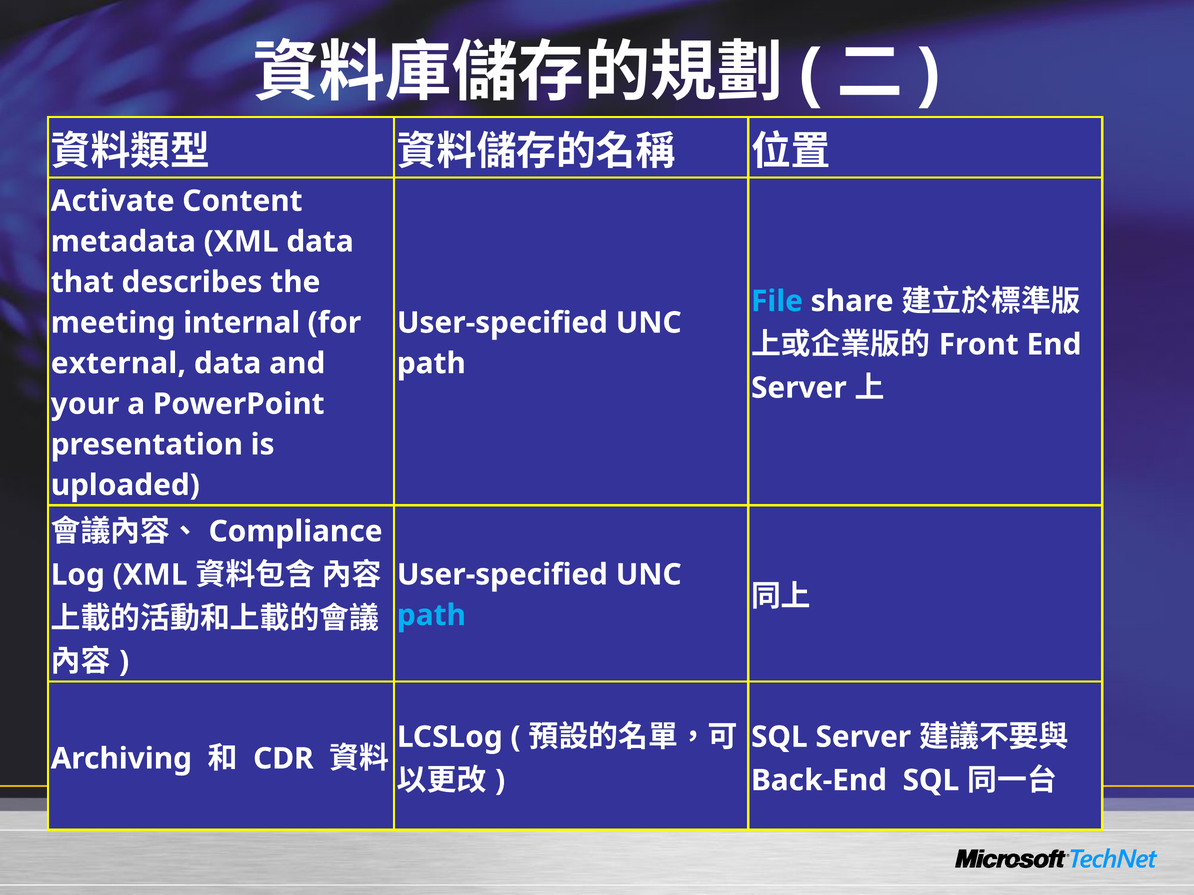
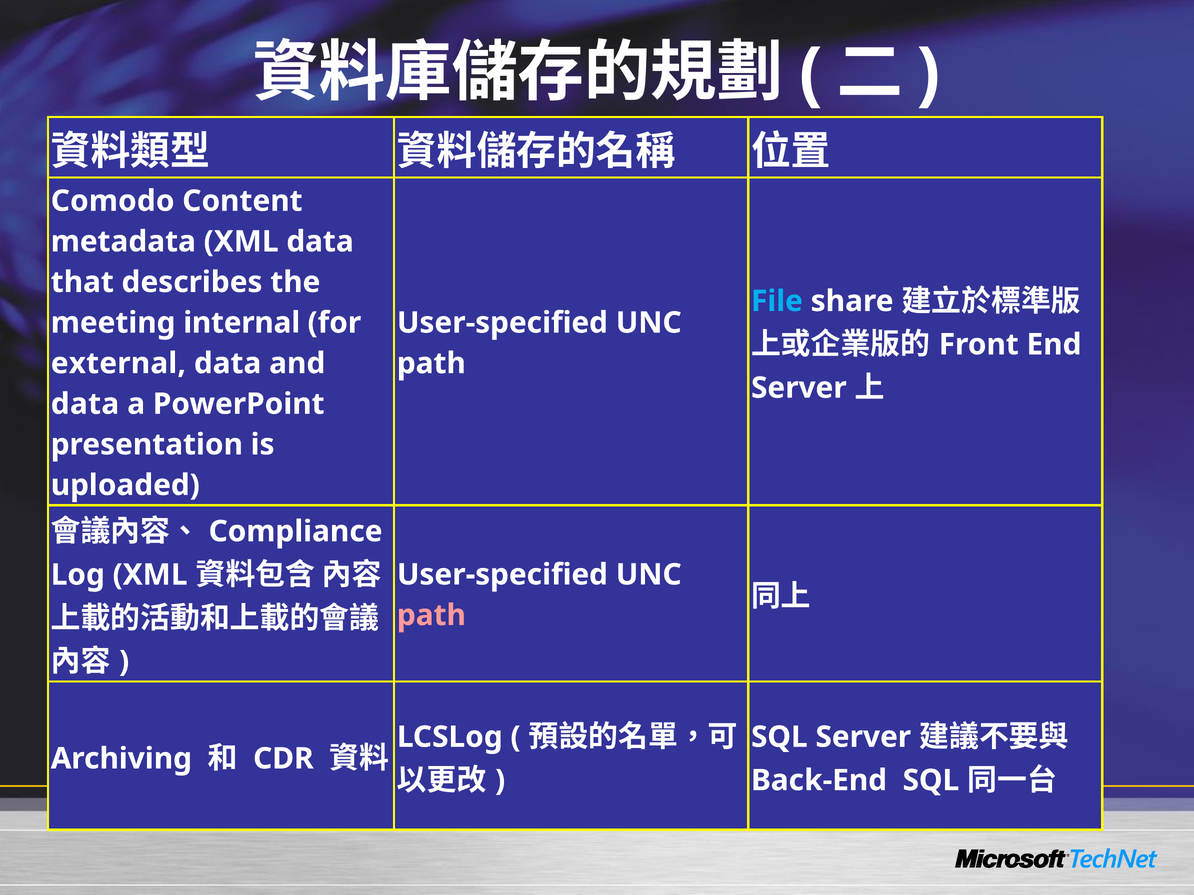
Activate: Activate -> Comodo
your at (85, 404): your -> data
path at (431, 616) colour: light blue -> pink
